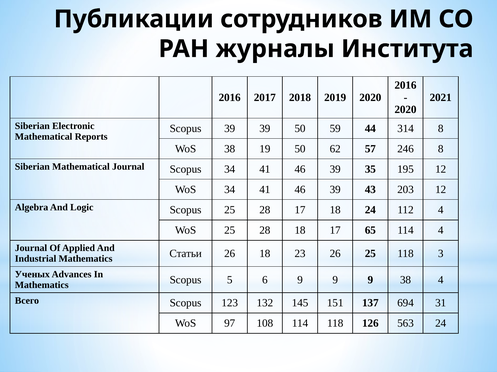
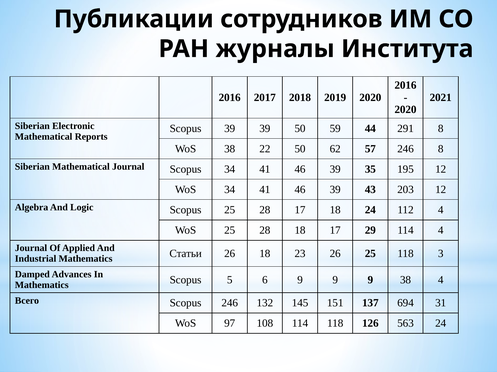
314: 314 -> 291
19: 19 -> 22
65: 65 -> 29
Ученых: Ученых -> Damped
Scopus 123: 123 -> 246
